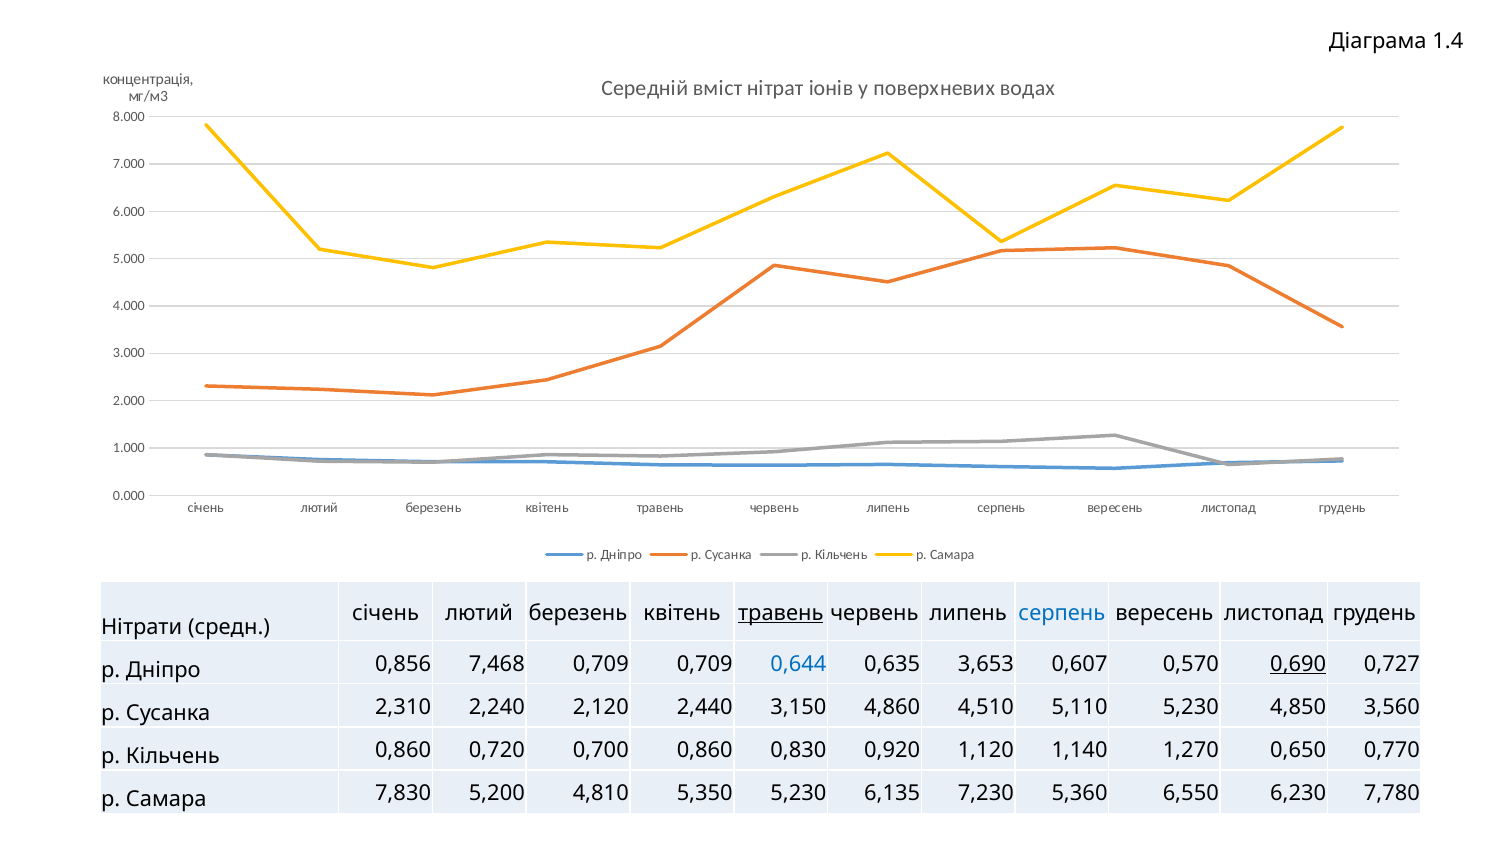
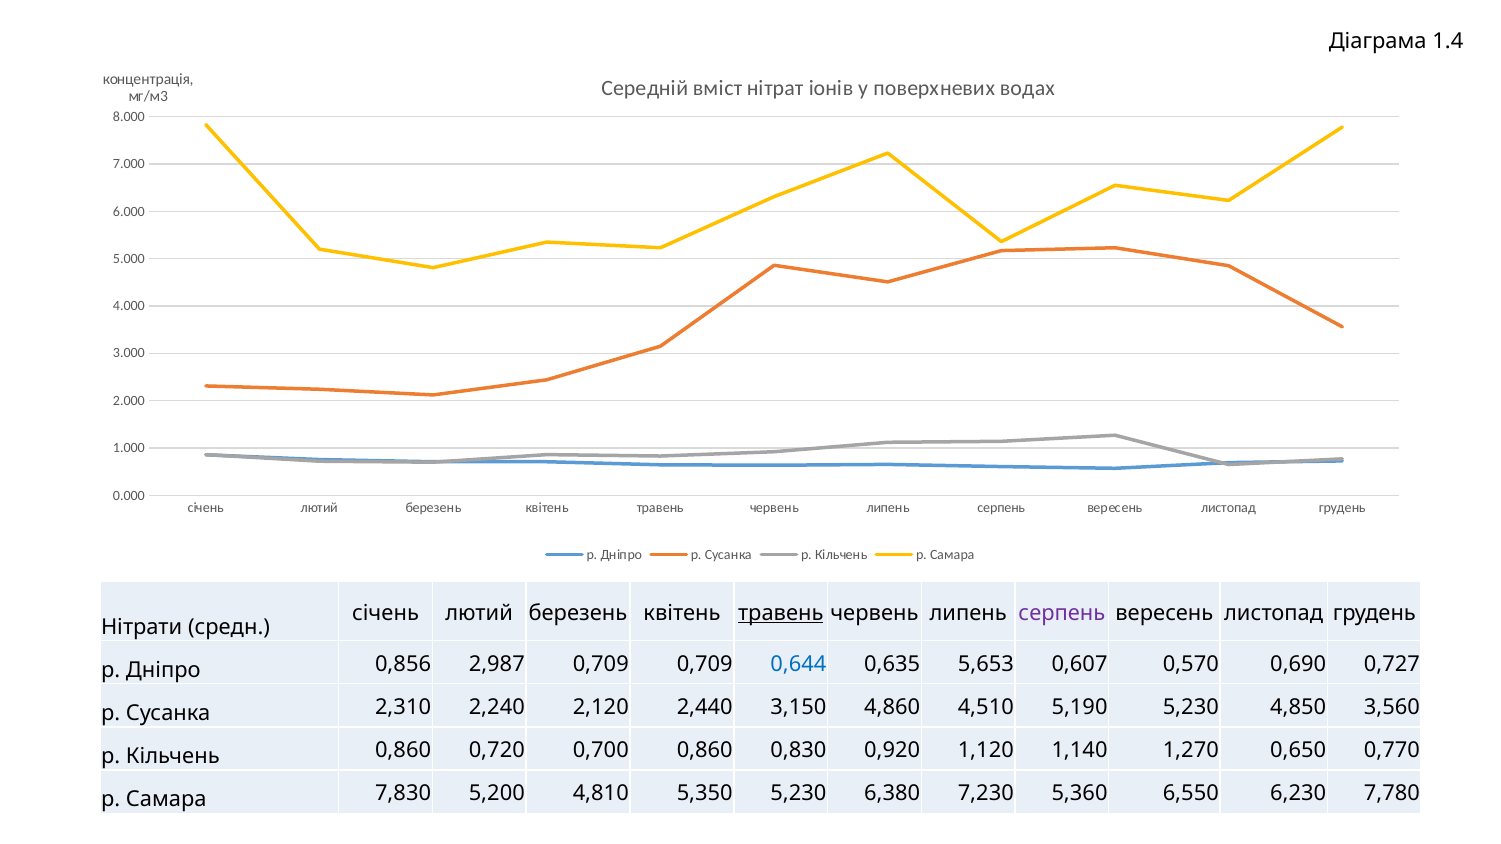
серпень at (1062, 613) colour: blue -> purple
7,468: 7,468 -> 2,987
3,653: 3,653 -> 5,653
0,690 underline: present -> none
5,110: 5,110 -> 5,190
6,135: 6,135 -> 6,380
